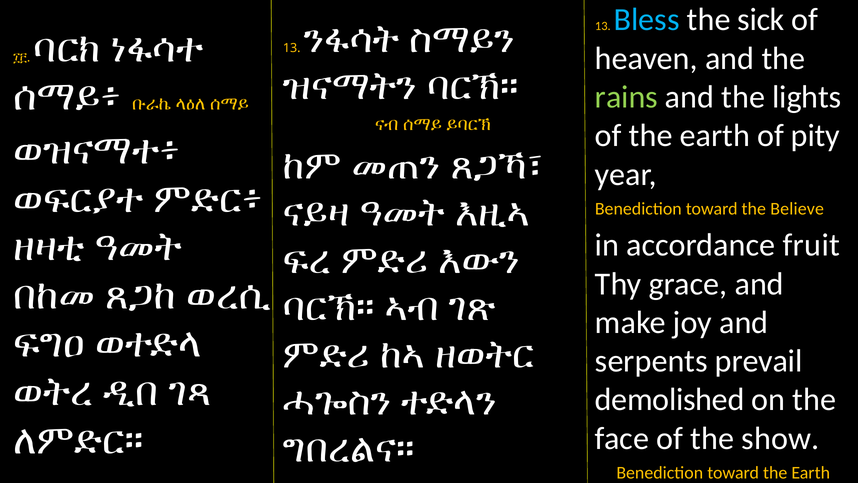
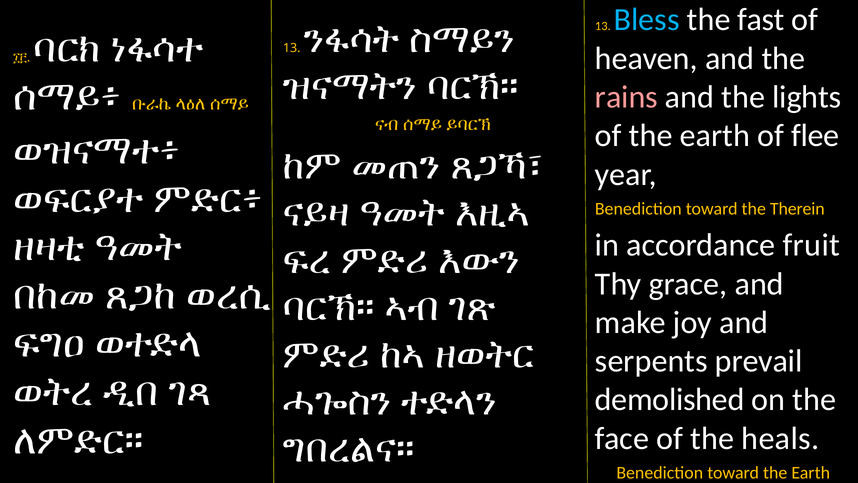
sick: sick -> fast
rains colour: light green -> pink
pity: pity -> flee
Believe: Believe -> Therein
show: show -> heals
